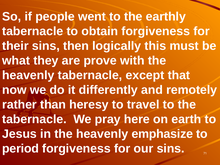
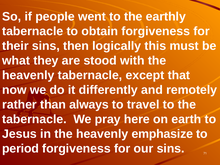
prove: prove -> stood
heresy: heresy -> always
